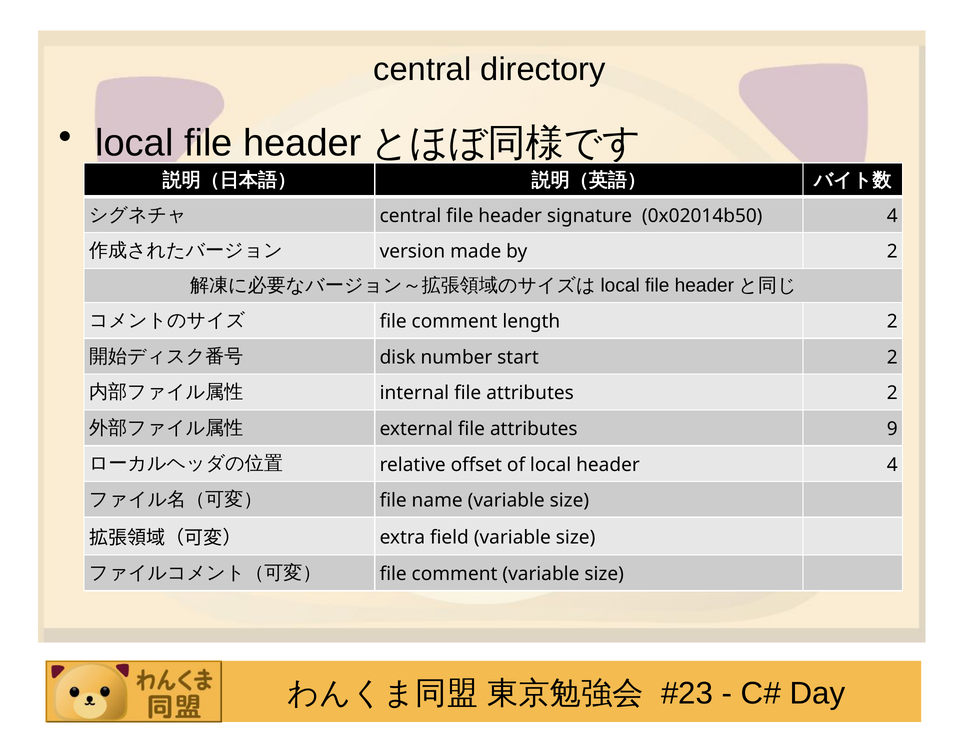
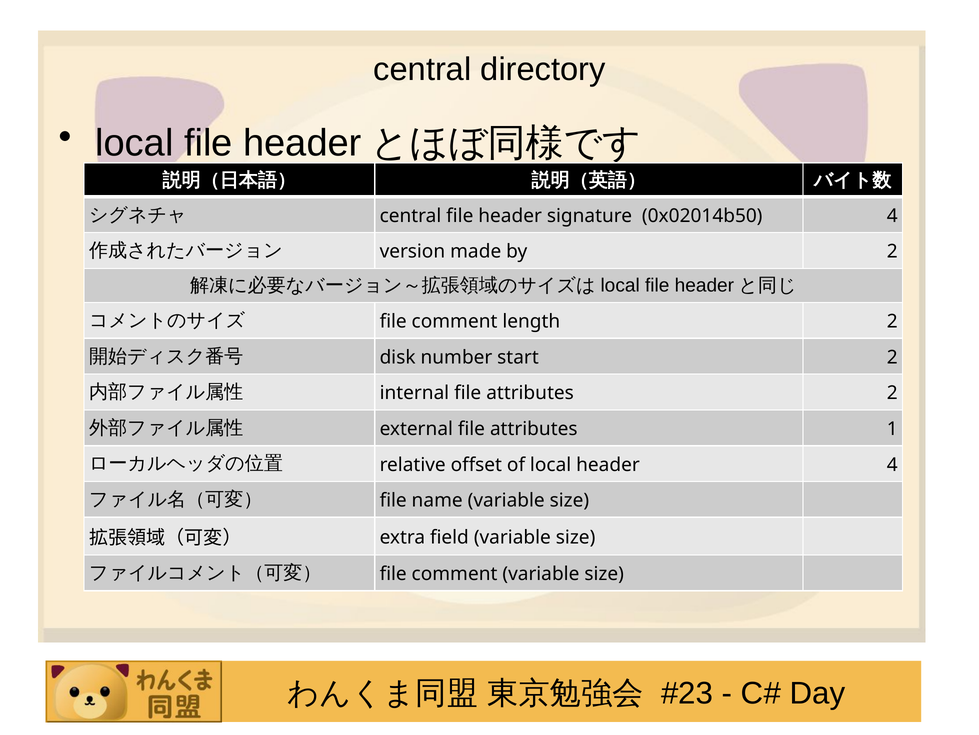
9: 9 -> 1
